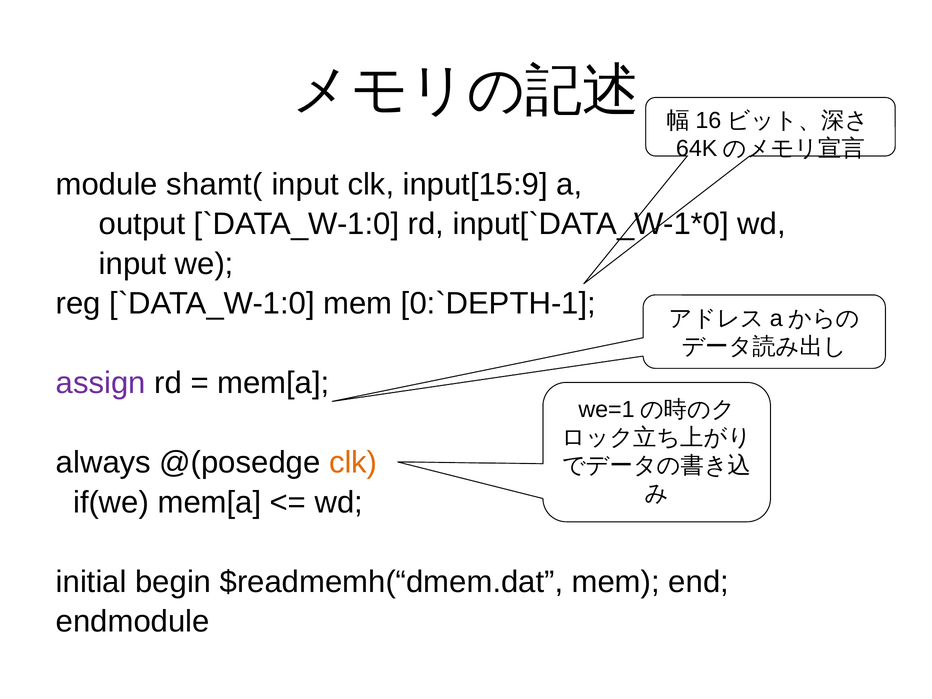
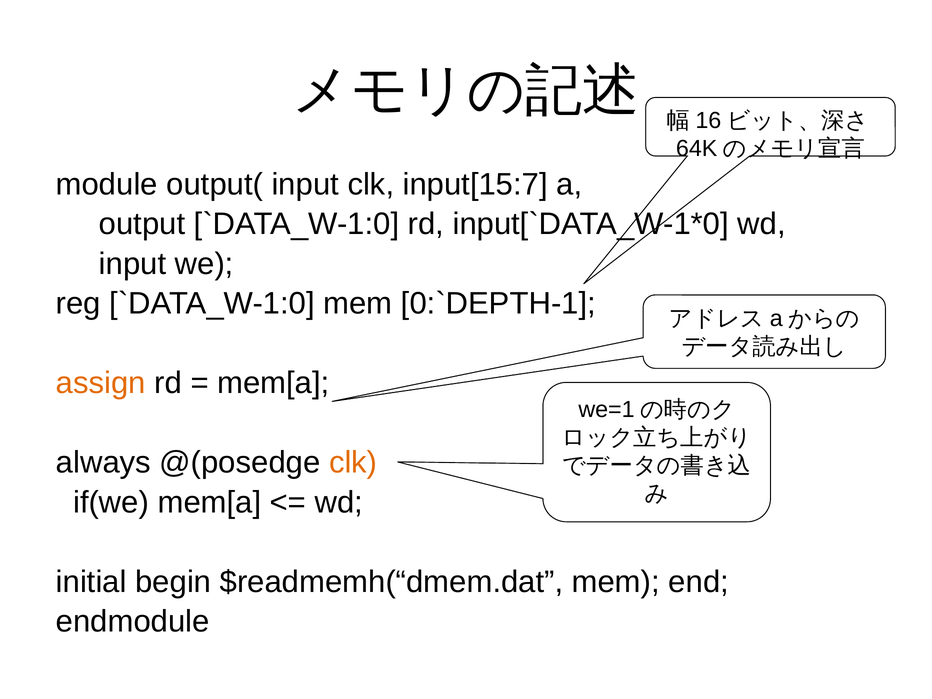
shamt(: shamt( -> output(
input[15:9: input[15:9 -> input[15:7
assign colour: purple -> orange
